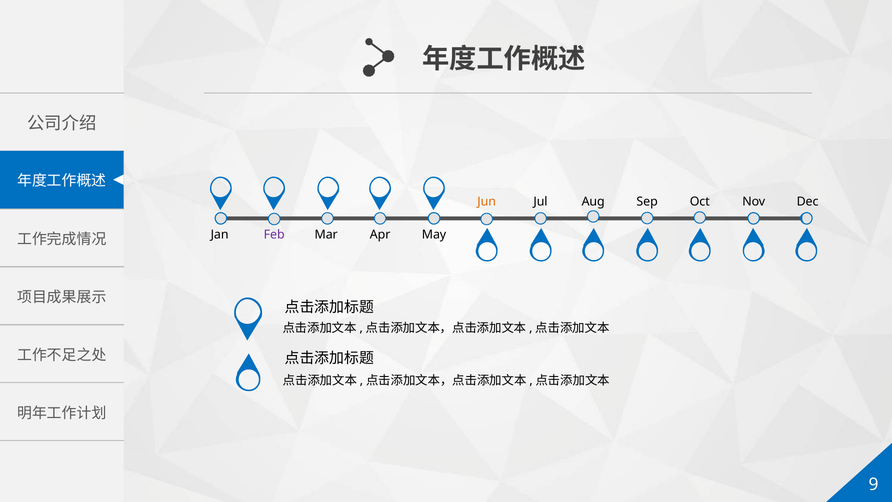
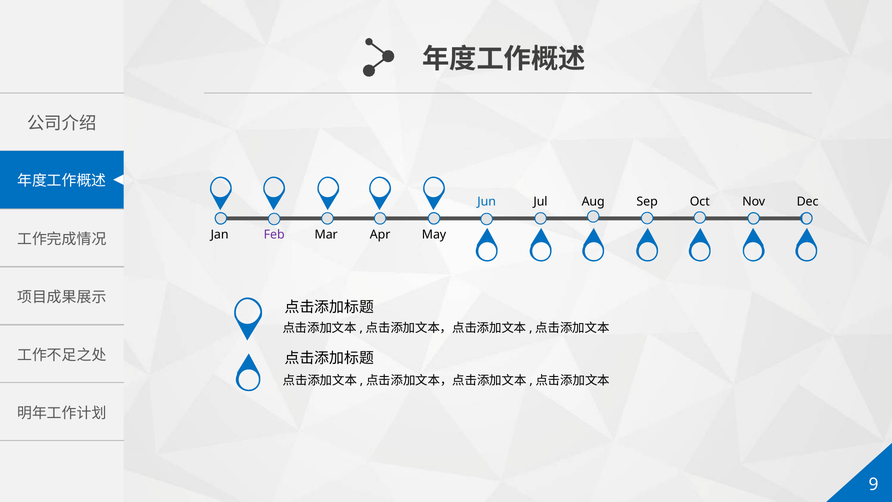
Jun colour: orange -> blue
